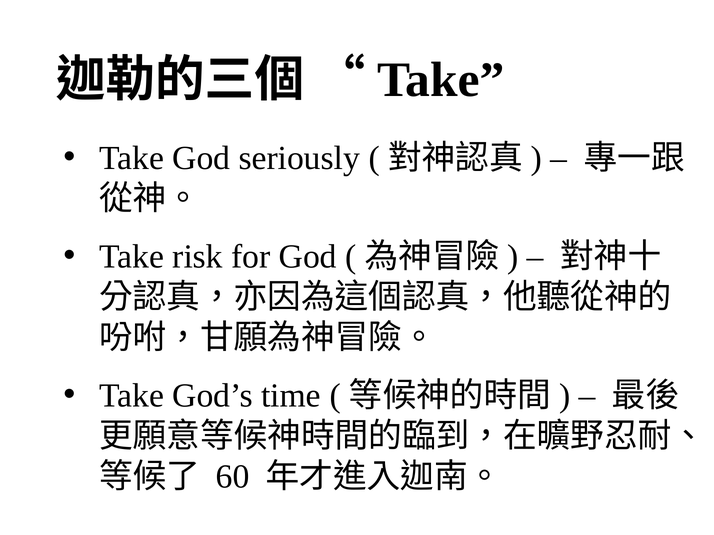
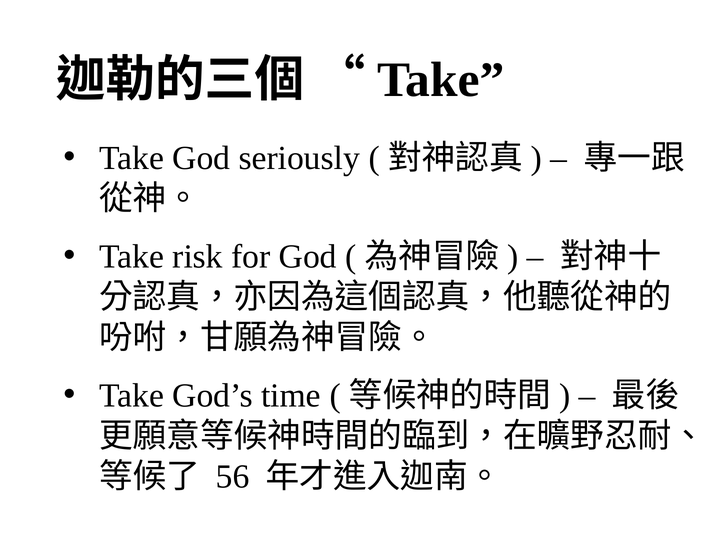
60: 60 -> 56
